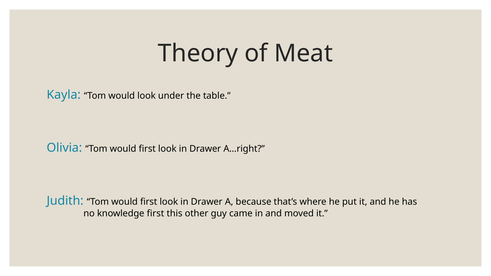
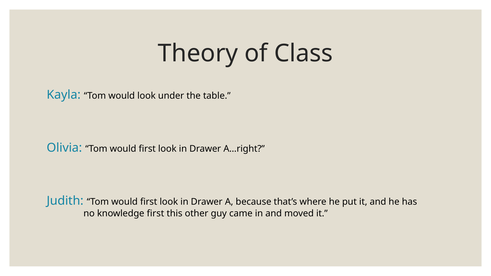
Meat: Meat -> Class
